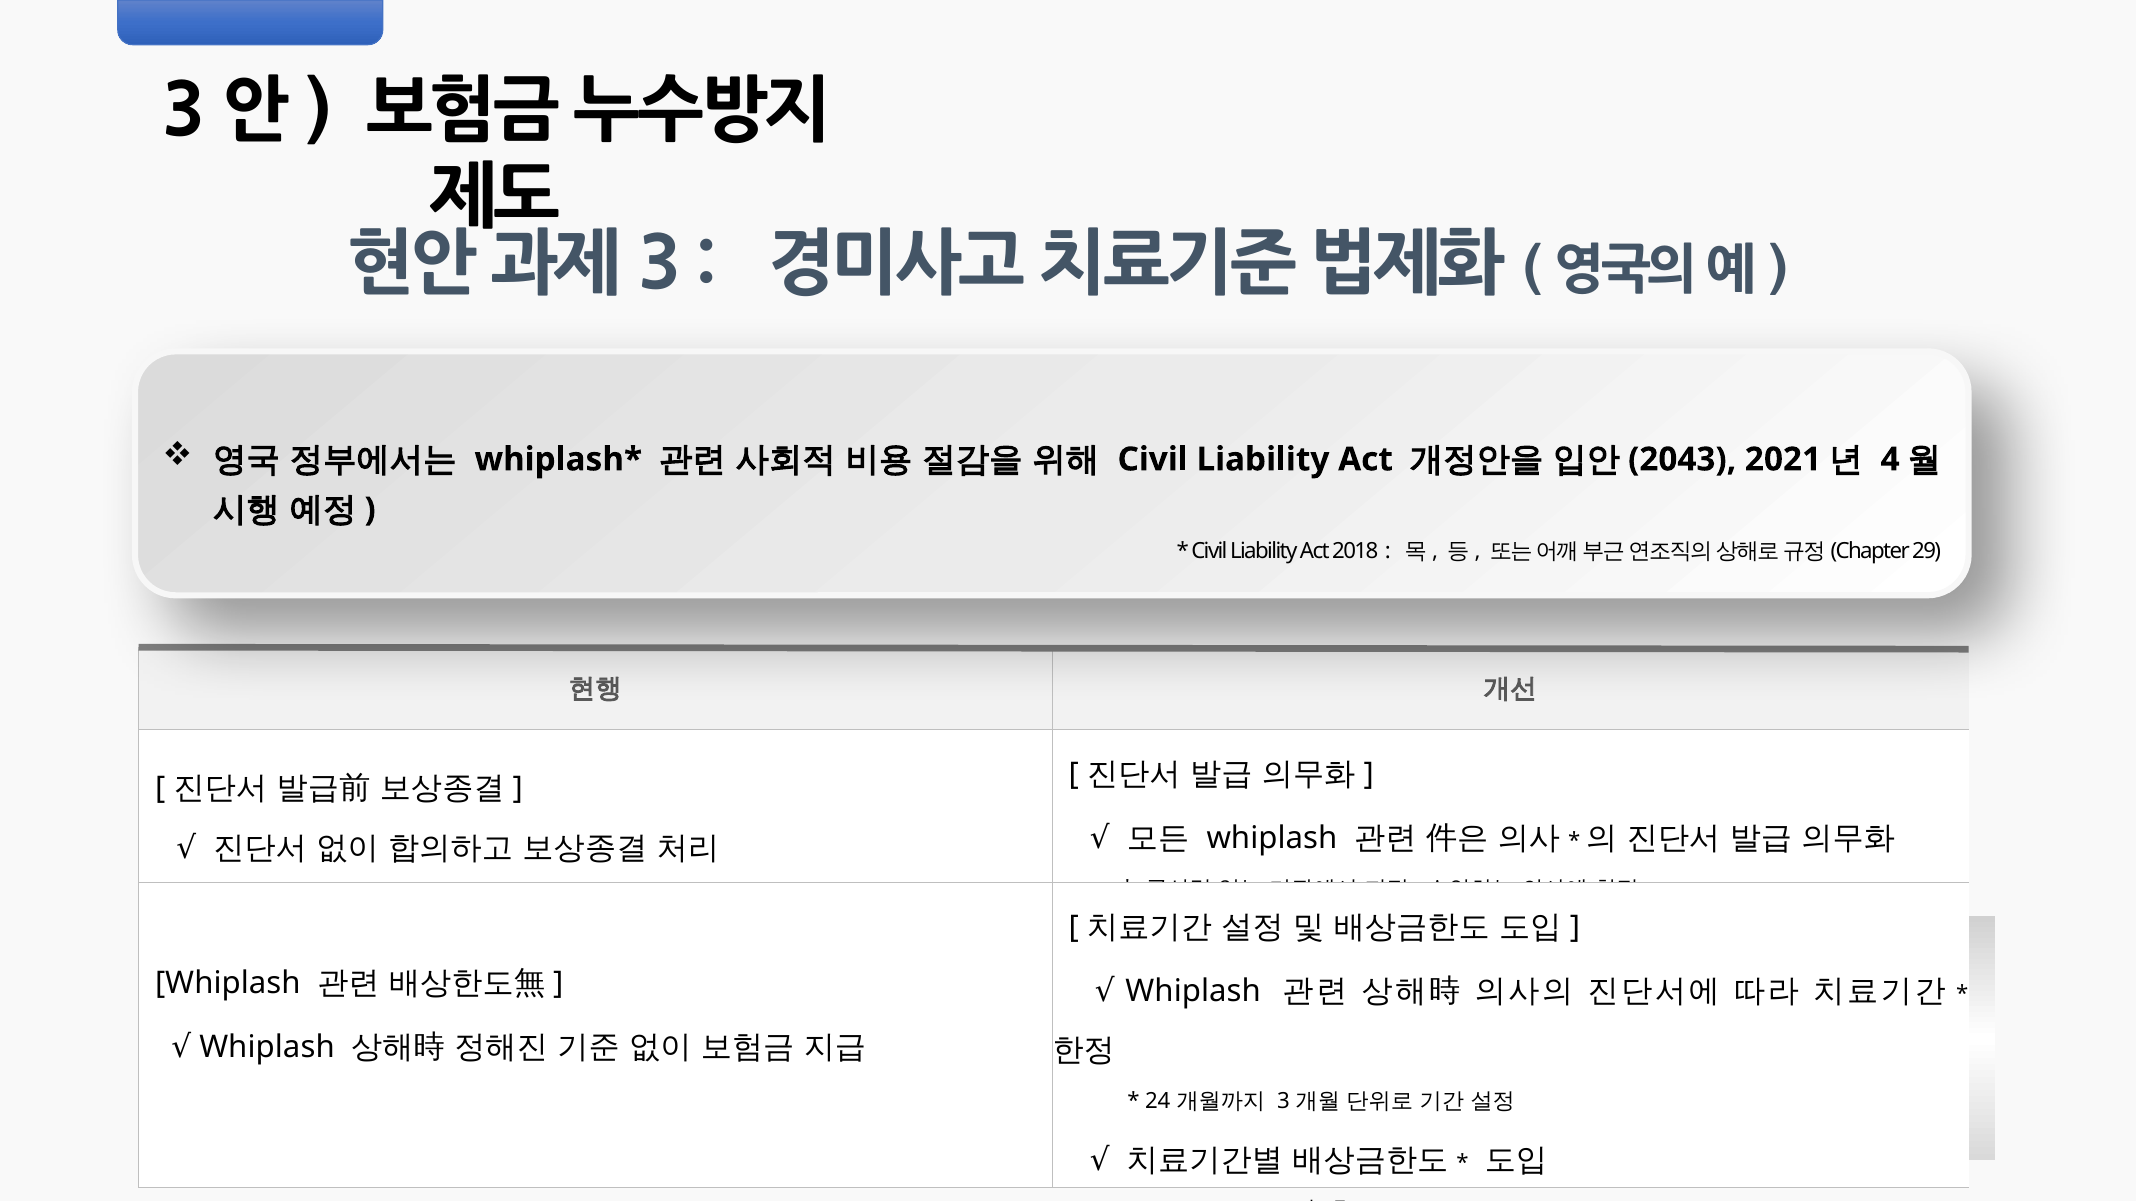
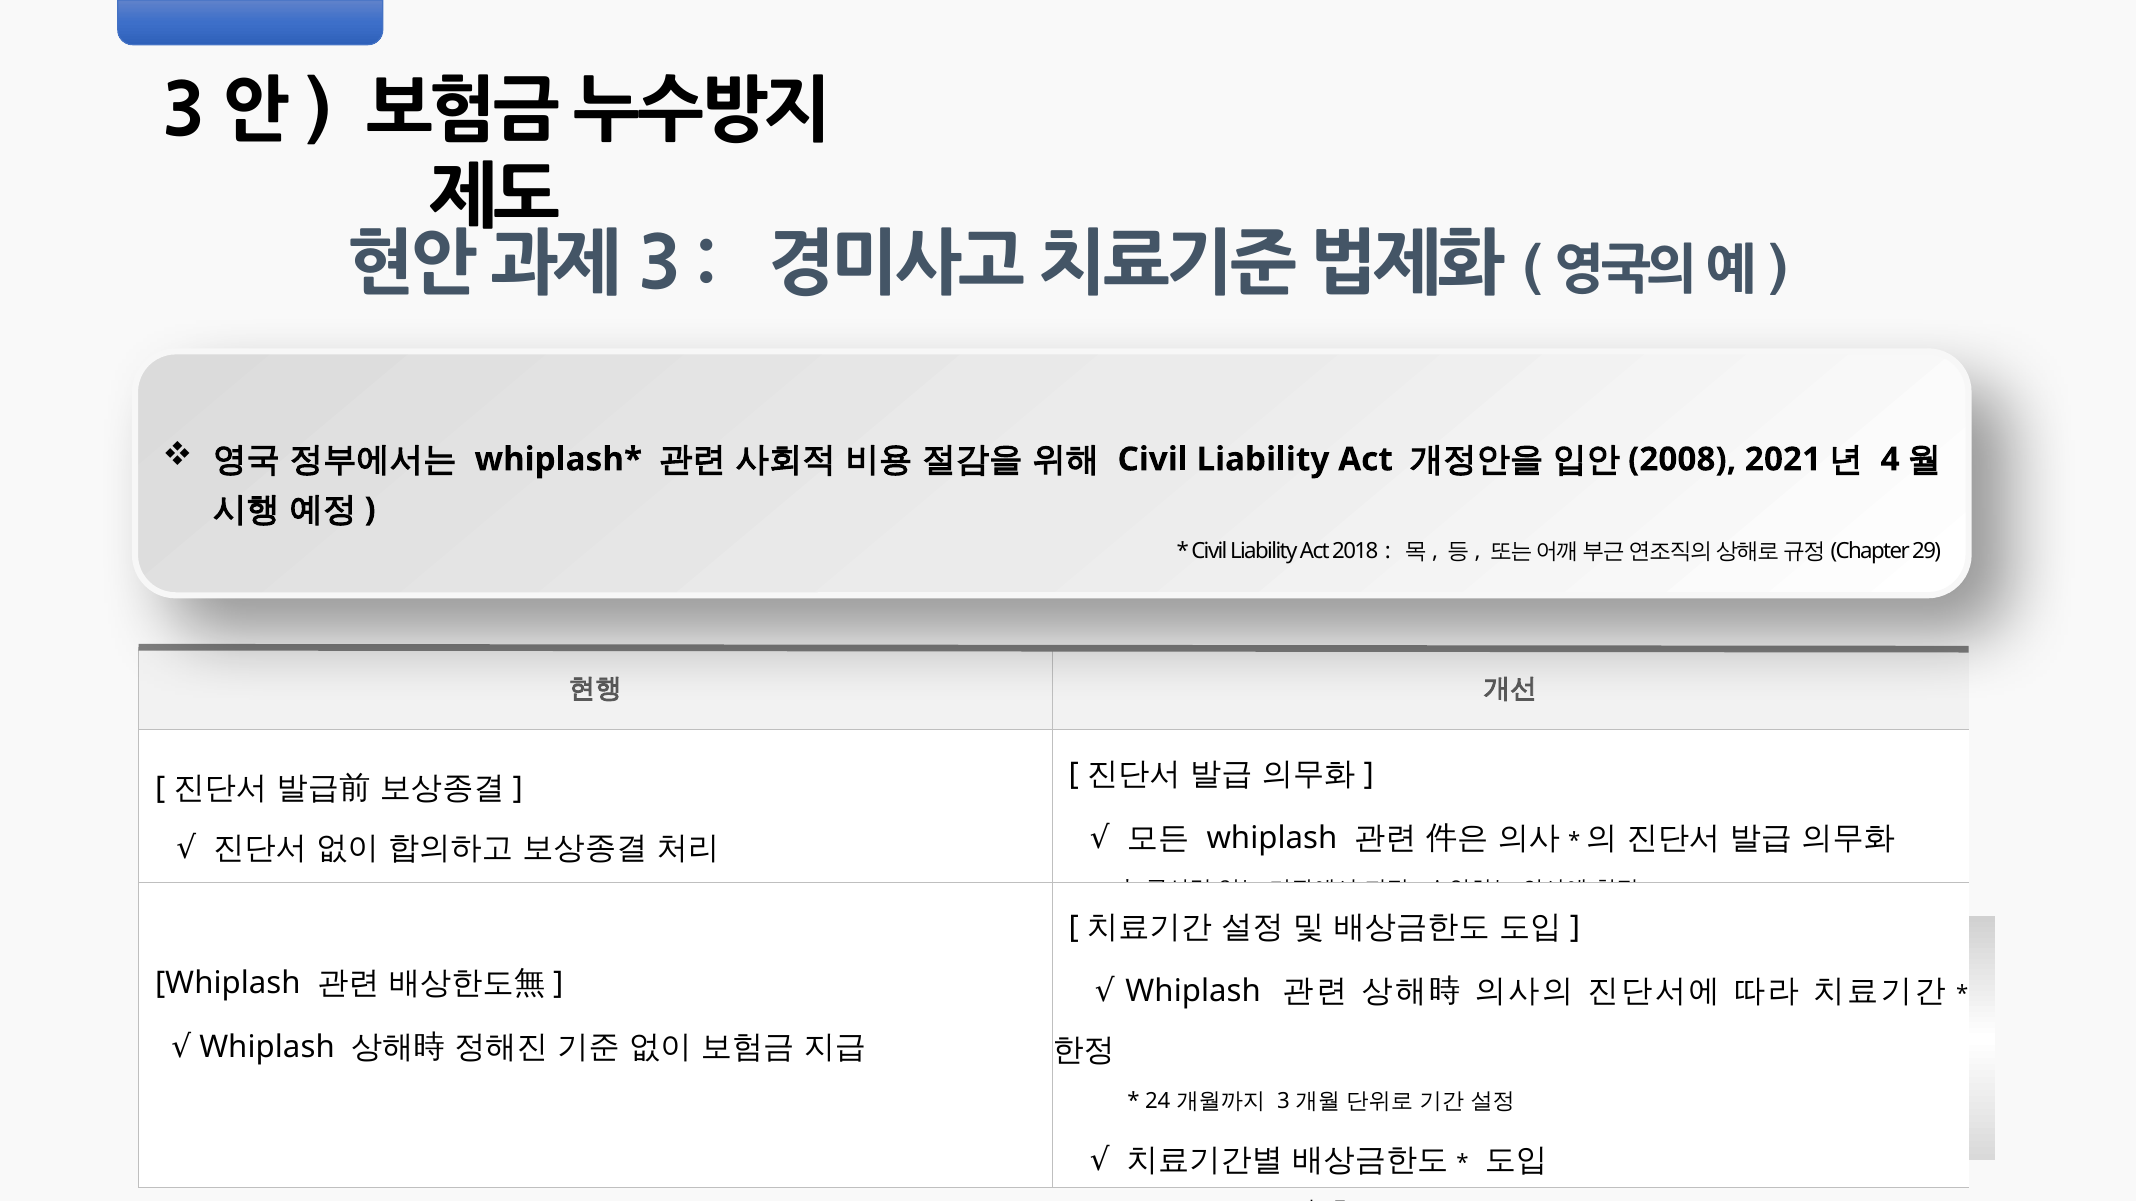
2043: 2043 -> 2008
